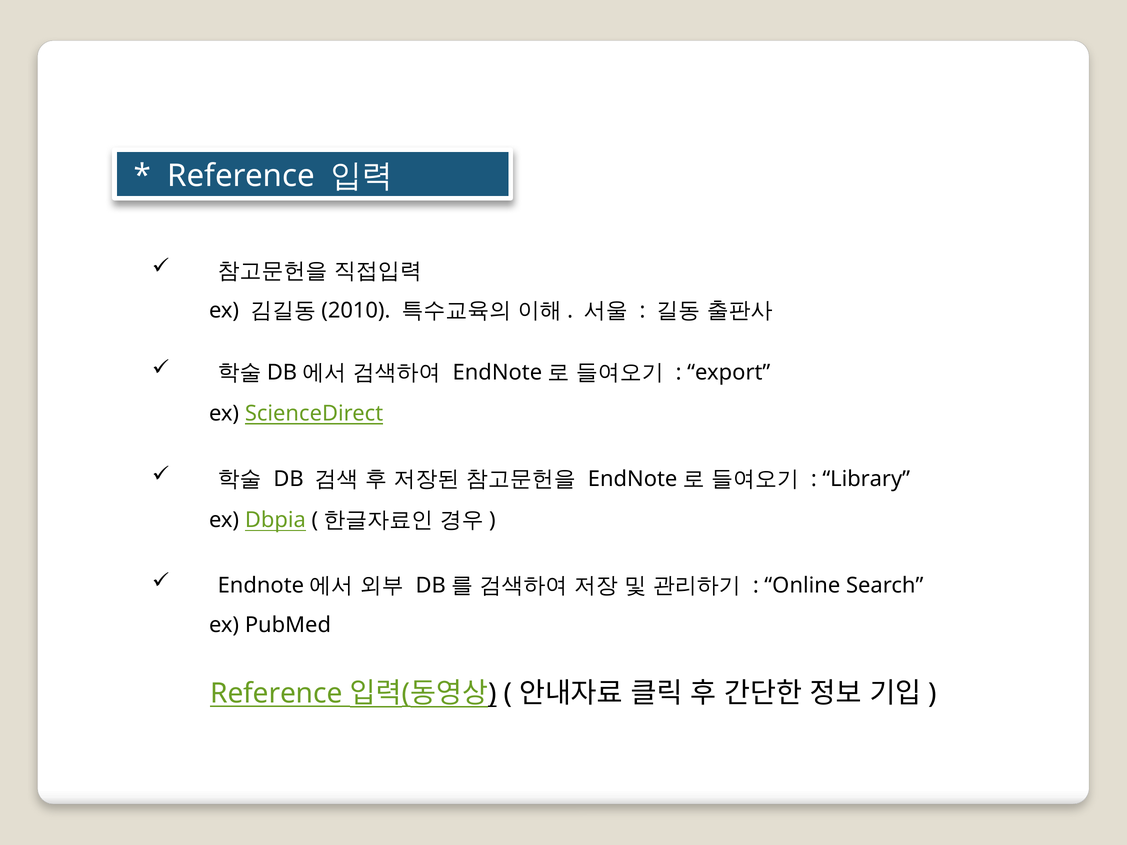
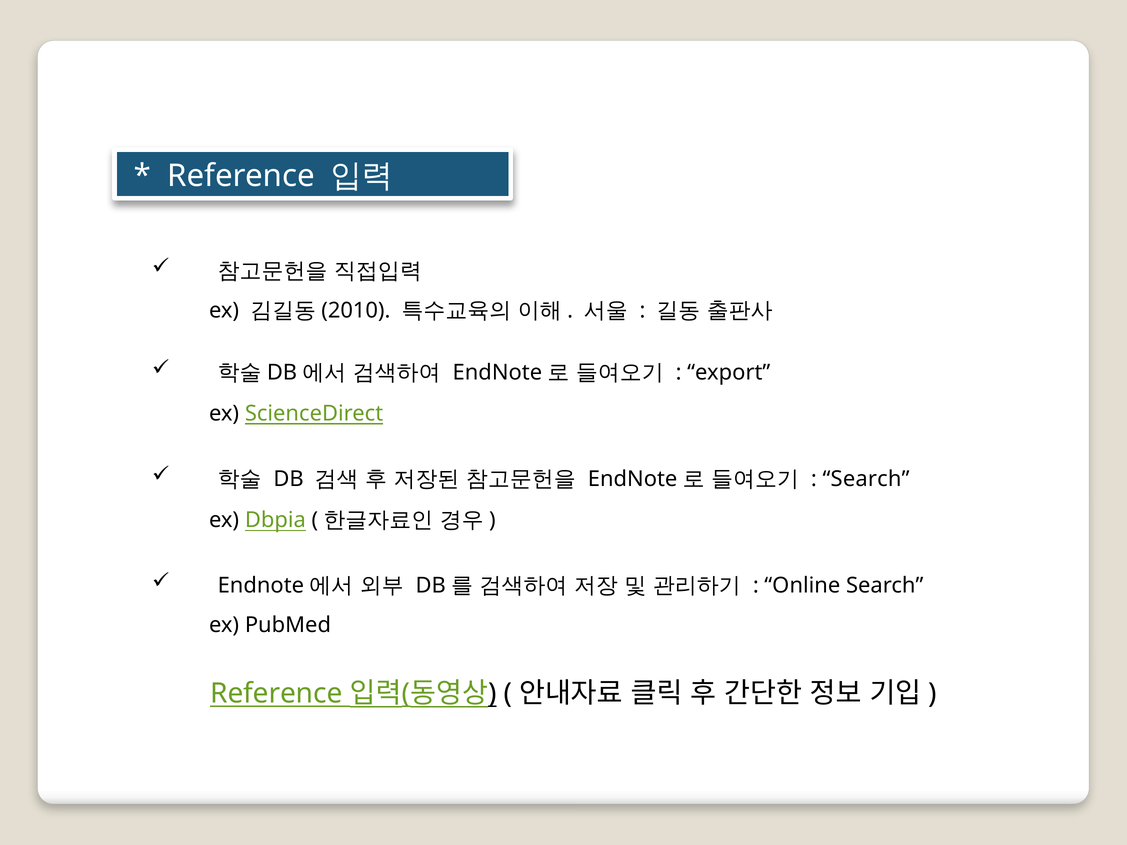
Library at (866, 479): Library -> Search
